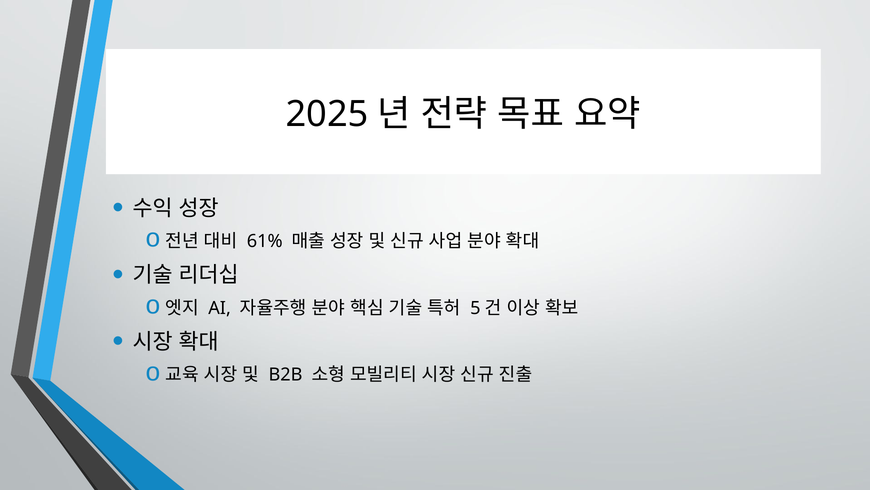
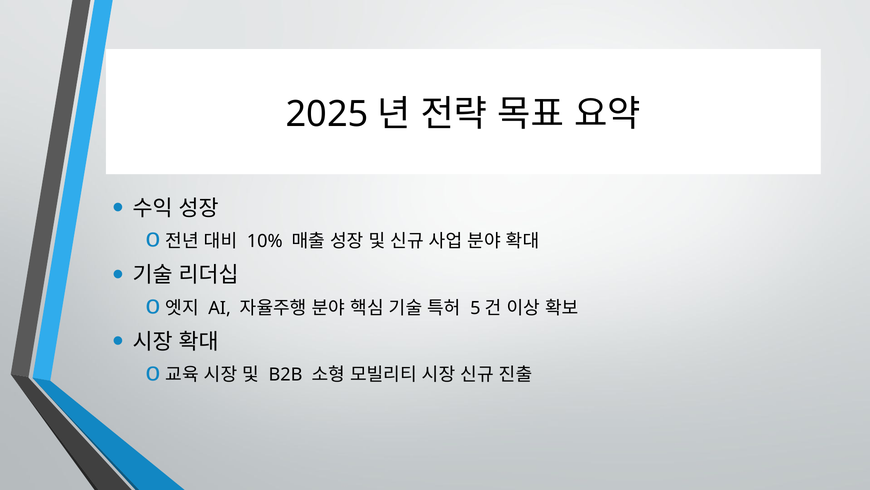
61%: 61% -> 10%
